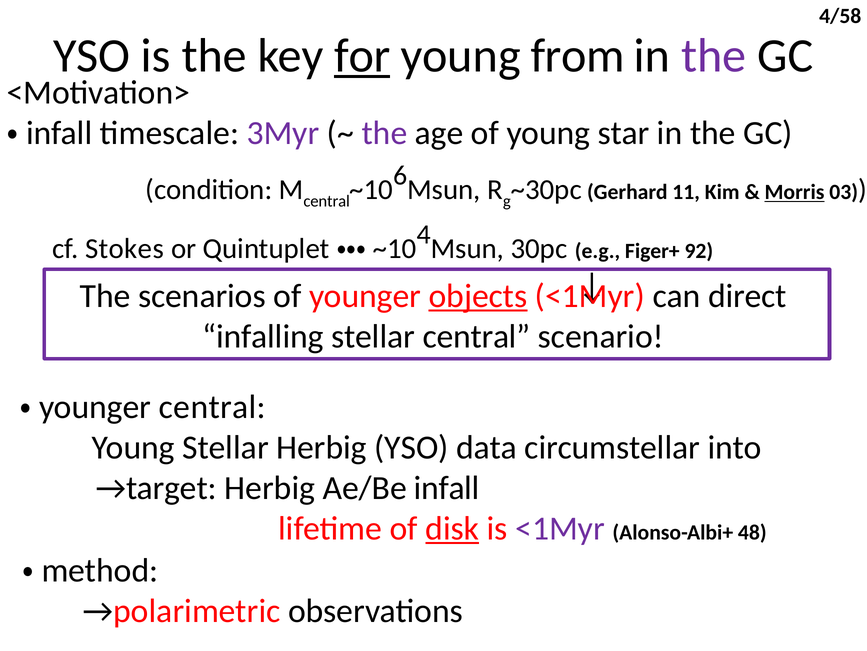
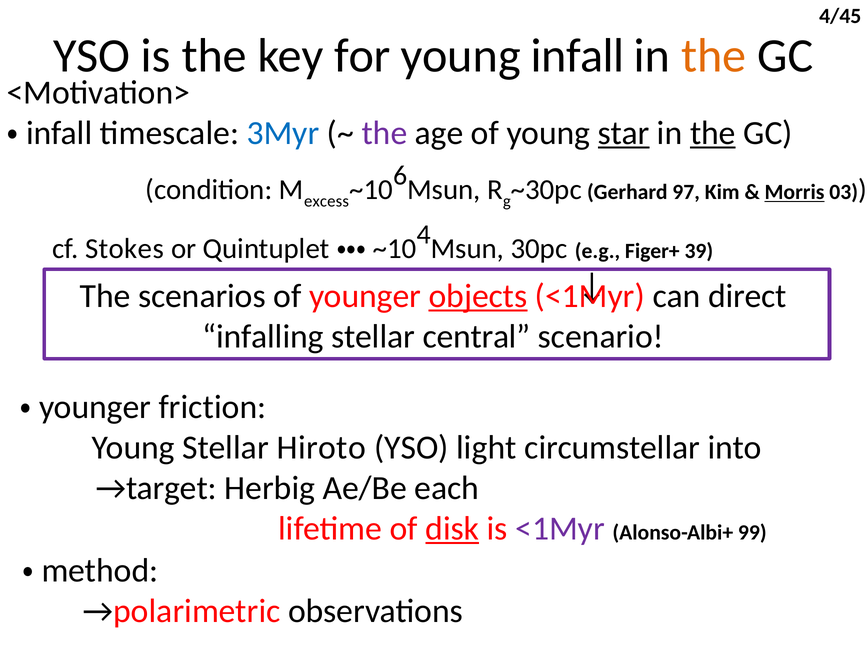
4/58: 4/58 -> 4/45
for underline: present -> none
from: from -> infall
the at (714, 56) colour: purple -> orange
3Myr colour: purple -> blue
star underline: none -> present
the at (713, 133) underline: none -> present
central at (327, 201): central -> excess
11: 11 -> 97
92: 92 -> 39
central at (212, 407): central -> friction
Stellar Herbig: Herbig -> Hiroto
data: data -> light
infall: infall -> each
48: 48 -> 99
